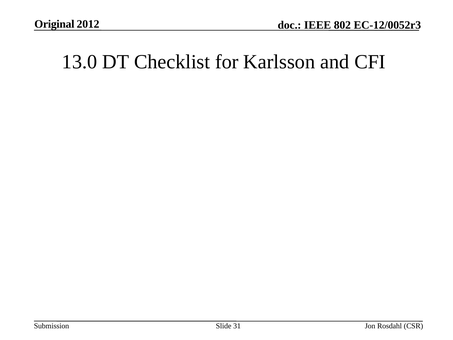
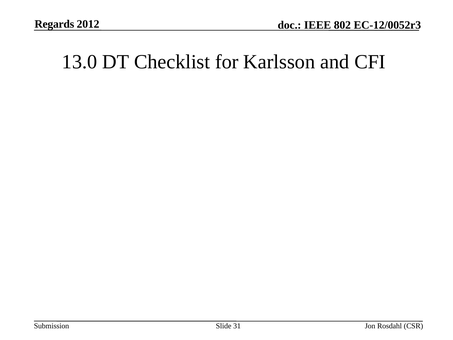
Original: Original -> Regards
